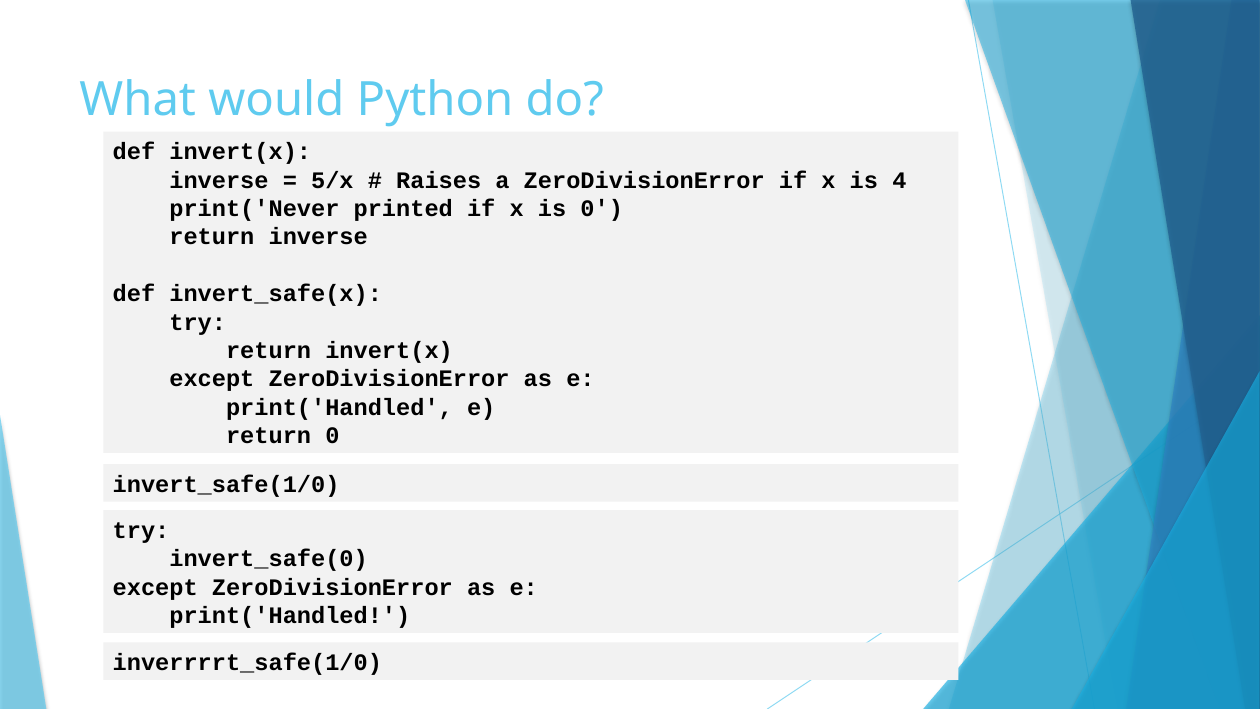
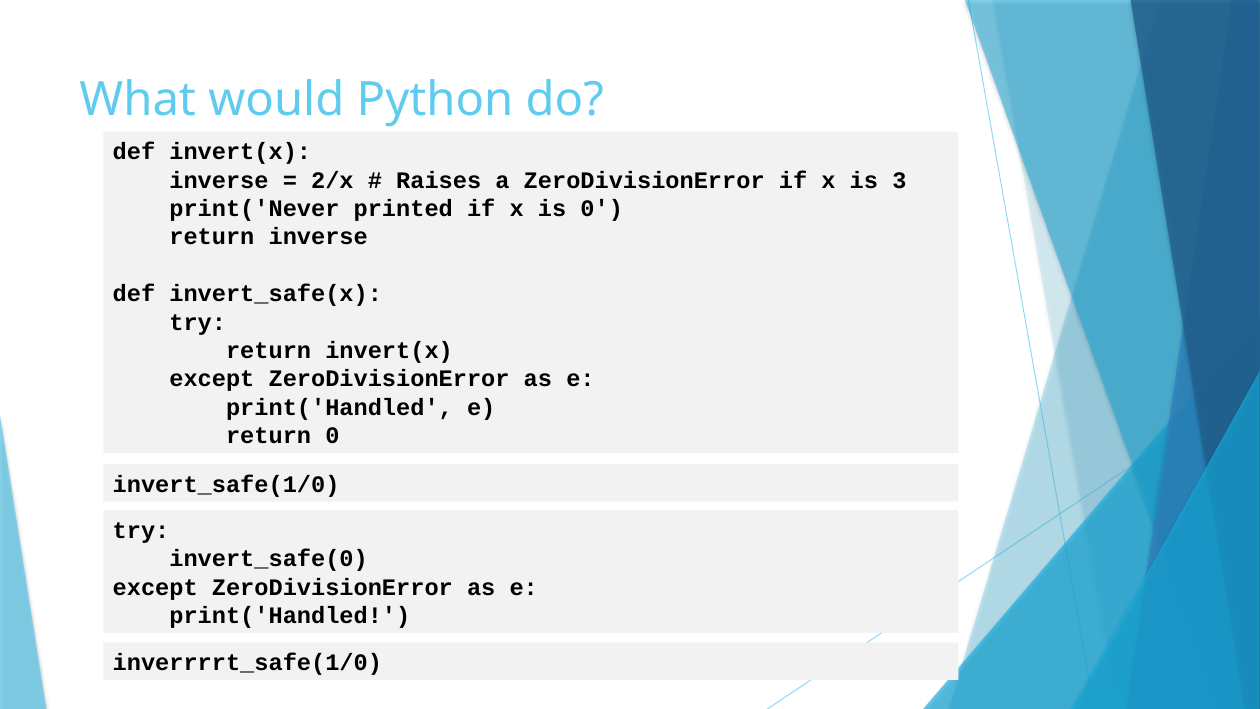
5/x: 5/x -> 2/x
4: 4 -> 3
